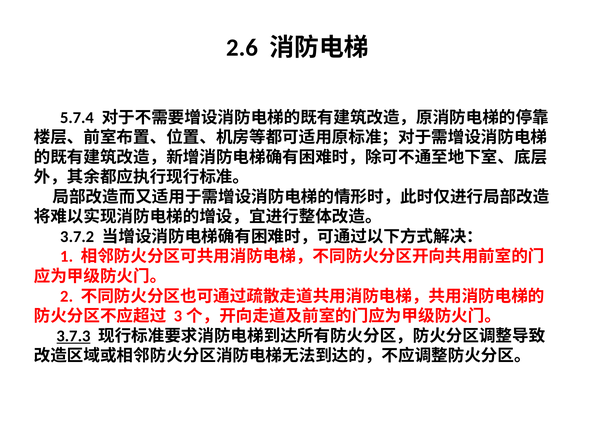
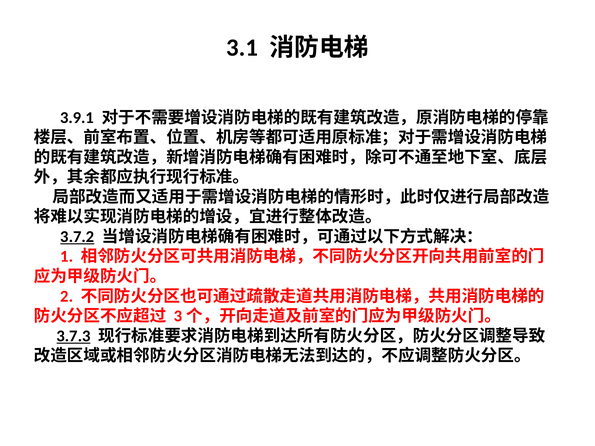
2.6: 2.6 -> 3.1
5.7.4: 5.7.4 -> 3.9.1
3.7.2 underline: none -> present
